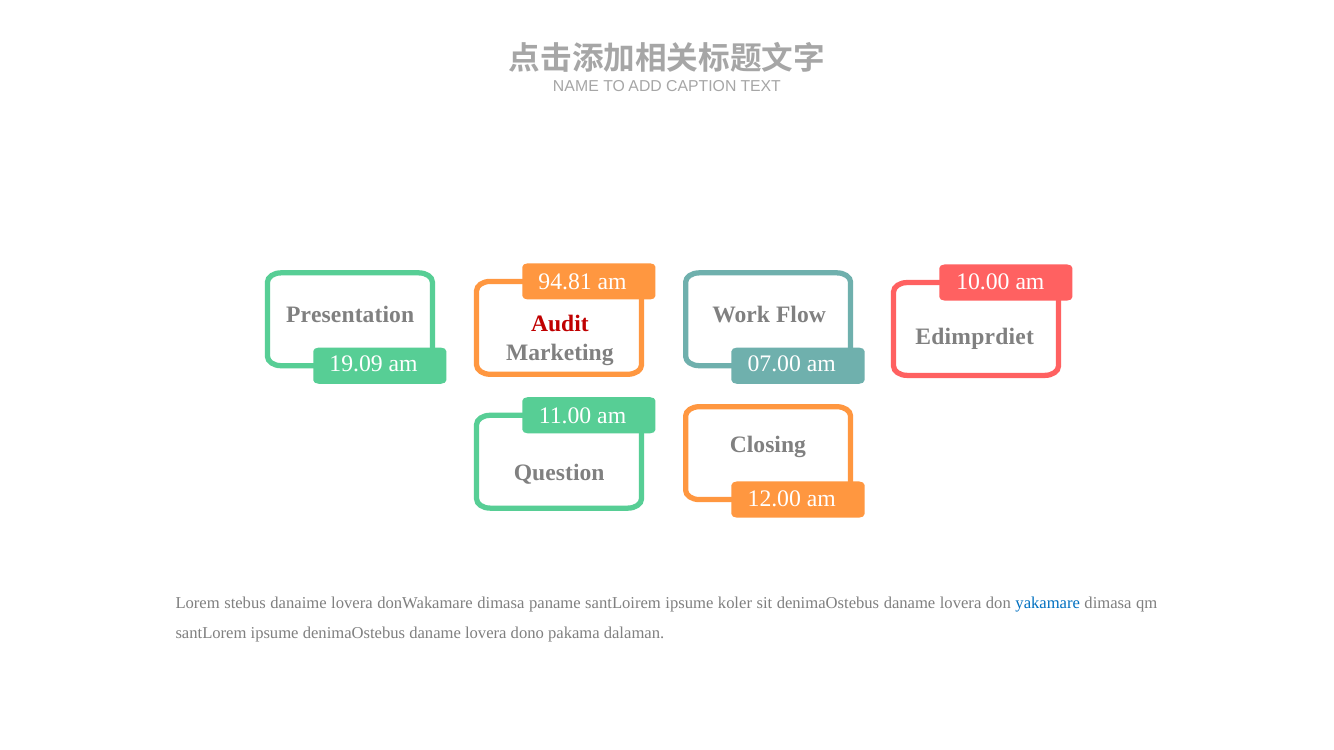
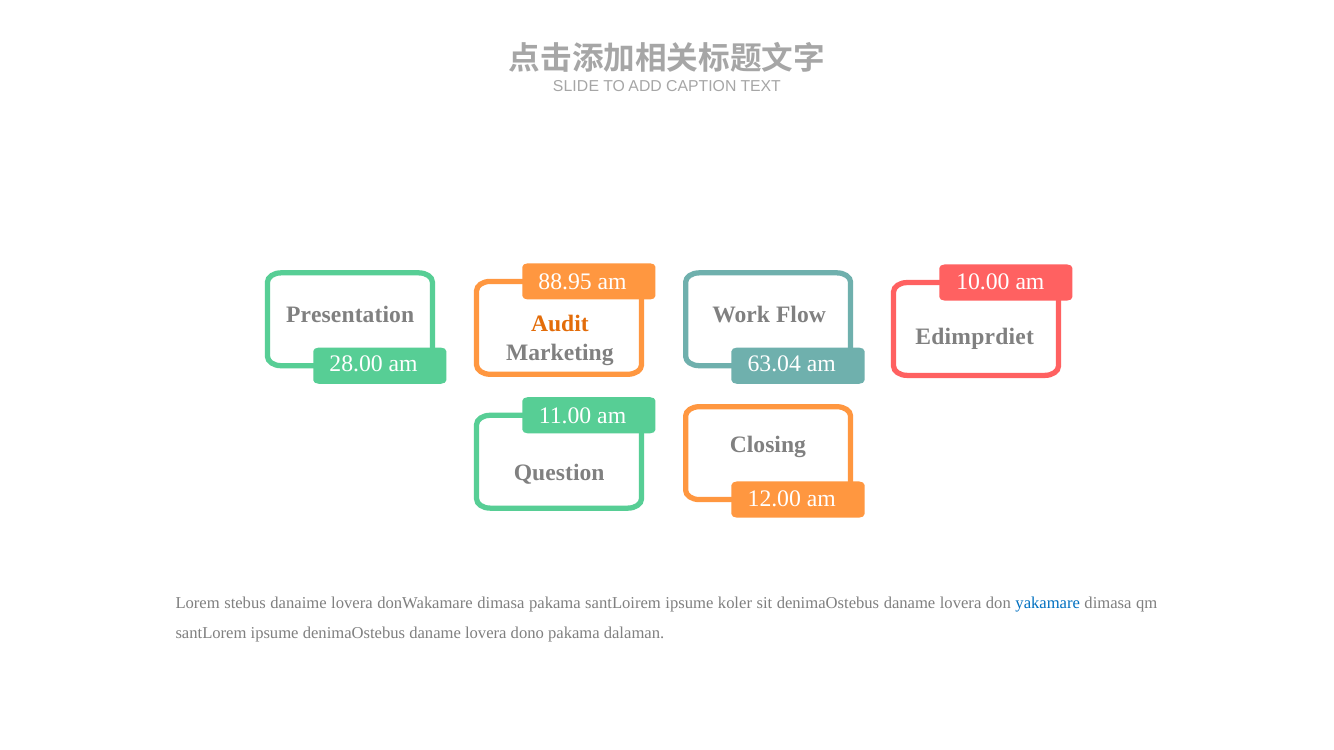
NAME: NAME -> SLIDE
94.81: 94.81 -> 88.95
Audit colour: red -> orange
19.09: 19.09 -> 28.00
07.00: 07.00 -> 63.04
dimasa paname: paname -> pakama
